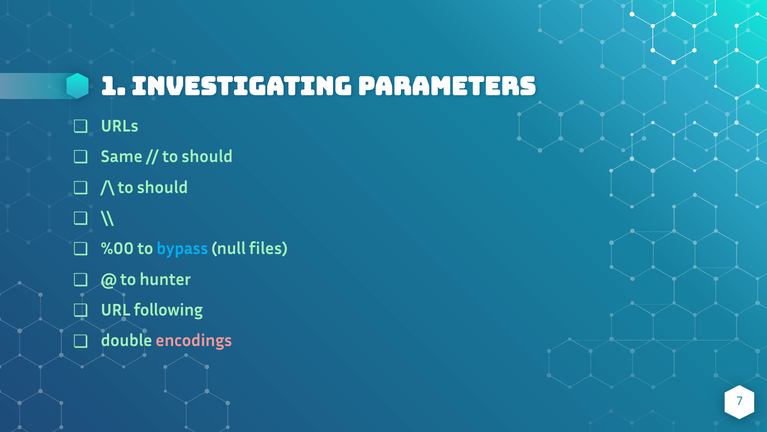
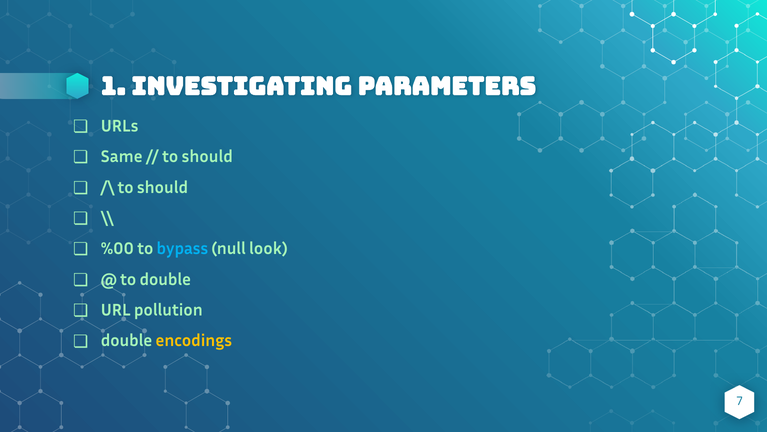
files: files -> look
to hunter: hunter -> double
following: following -> pollution
encodings colour: pink -> yellow
